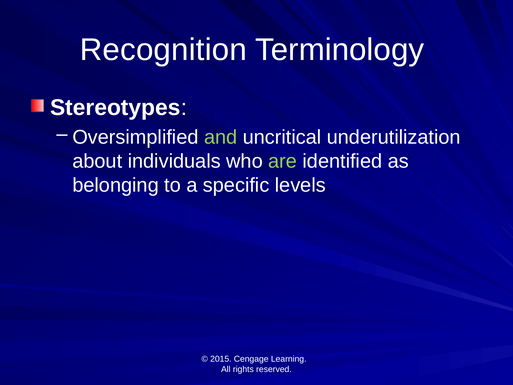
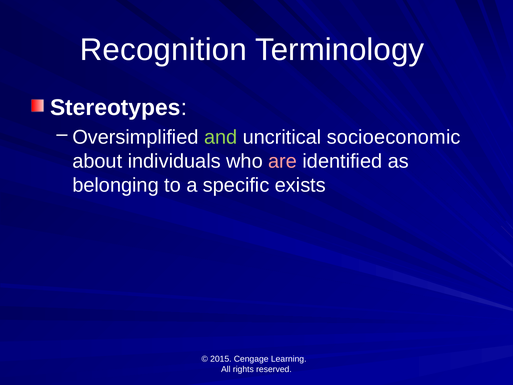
underutilization: underutilization -> socioeconomic
are colour: light green -> pink
levels: levels -> exists
